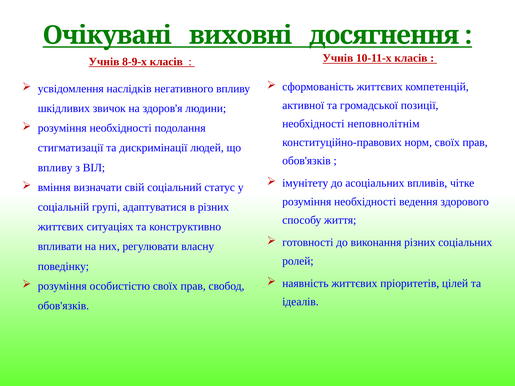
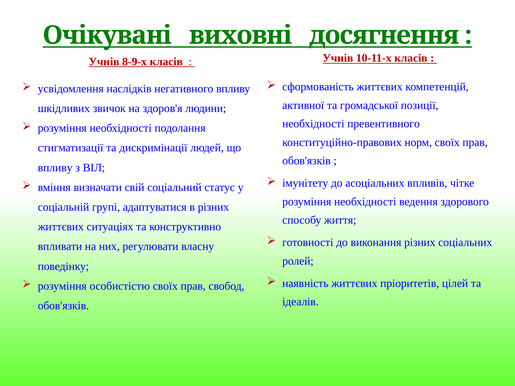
неповнолітнім: неповнолітнім -> превентивного
